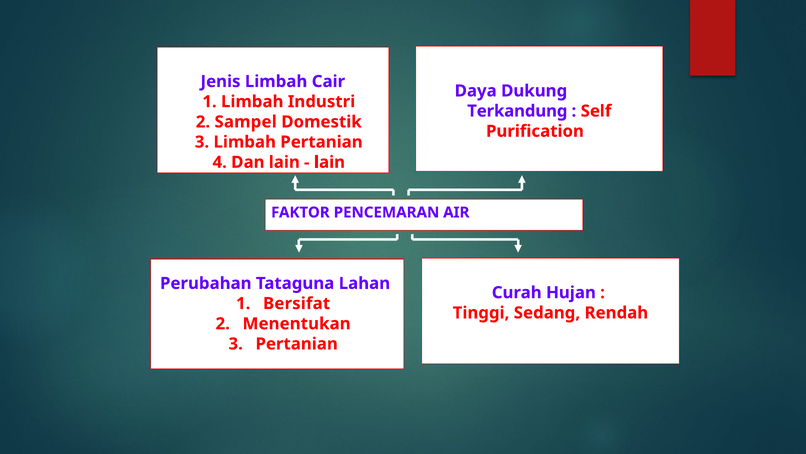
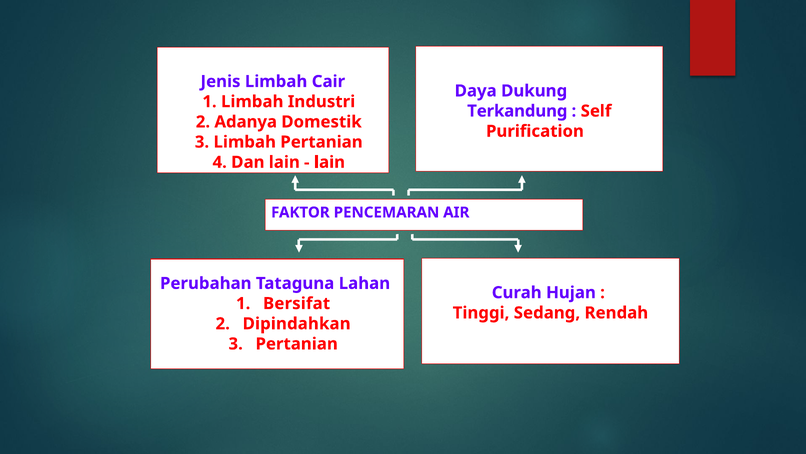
Sampel: Sampel -> Adanya
Menentukan: Menentukan -> Dipindahkan
